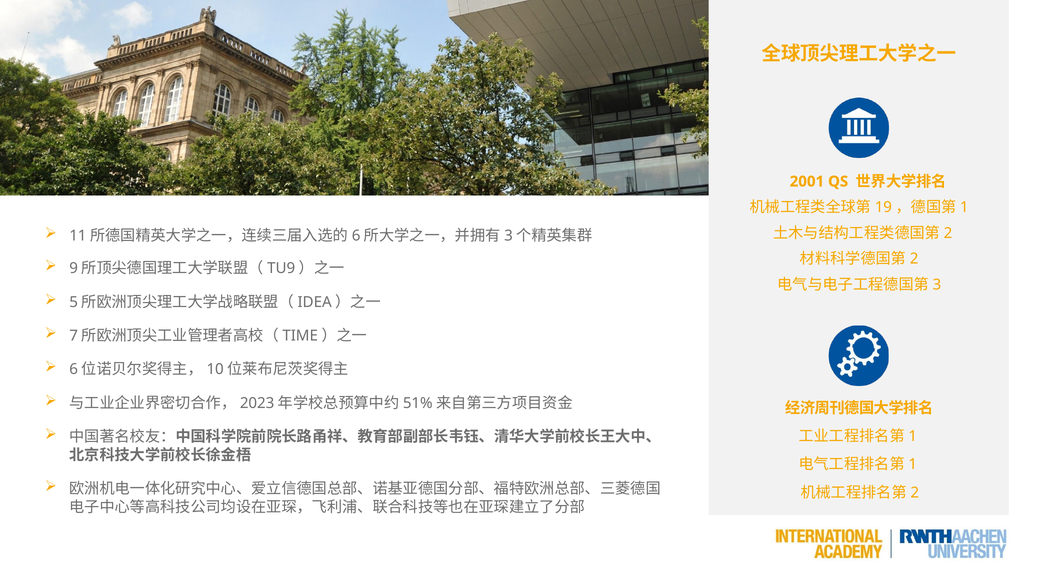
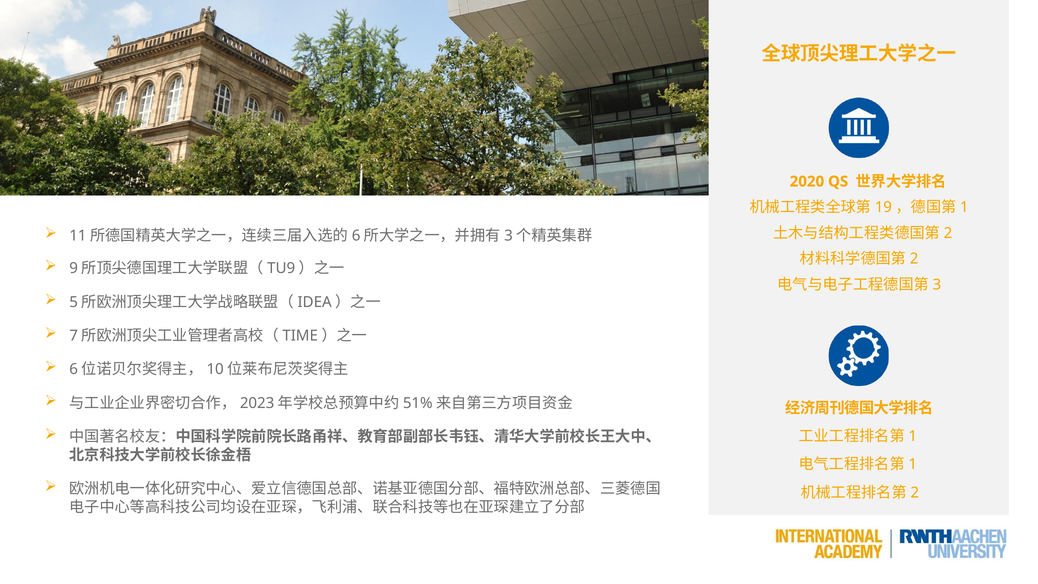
2001: 2001 -> 2020
